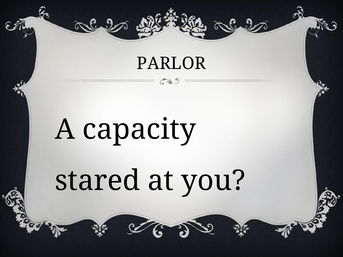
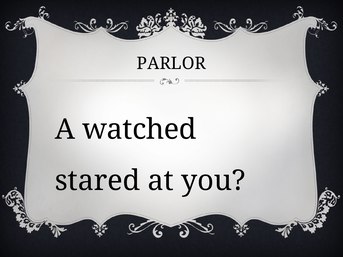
capacity: capacity -> watched
